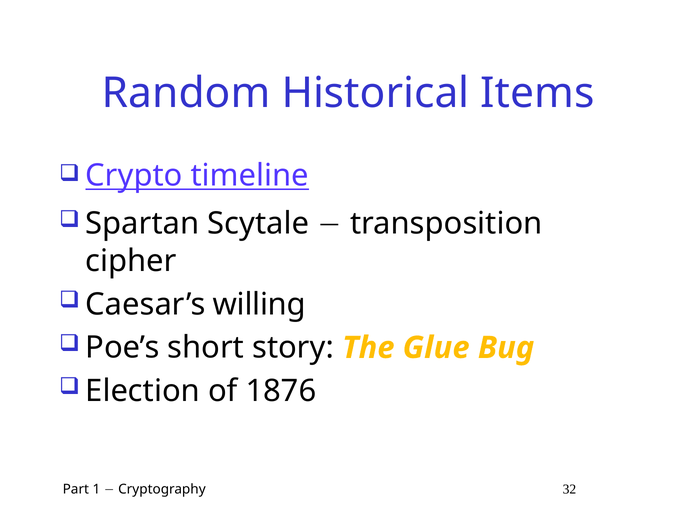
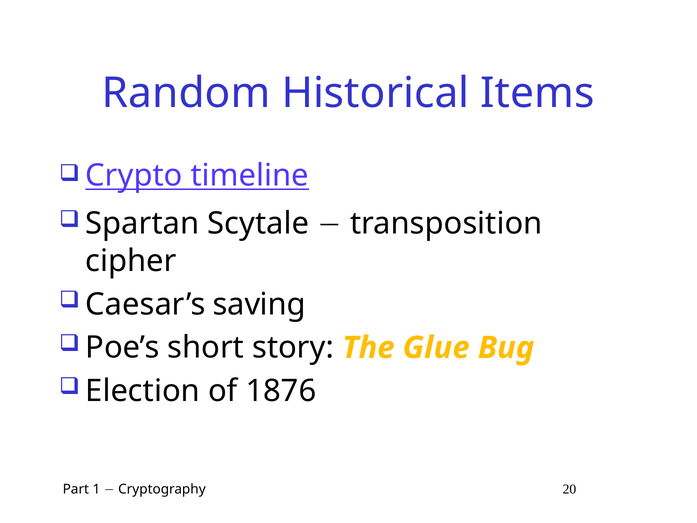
willing: willing -> saving
32: 32 -> 20
